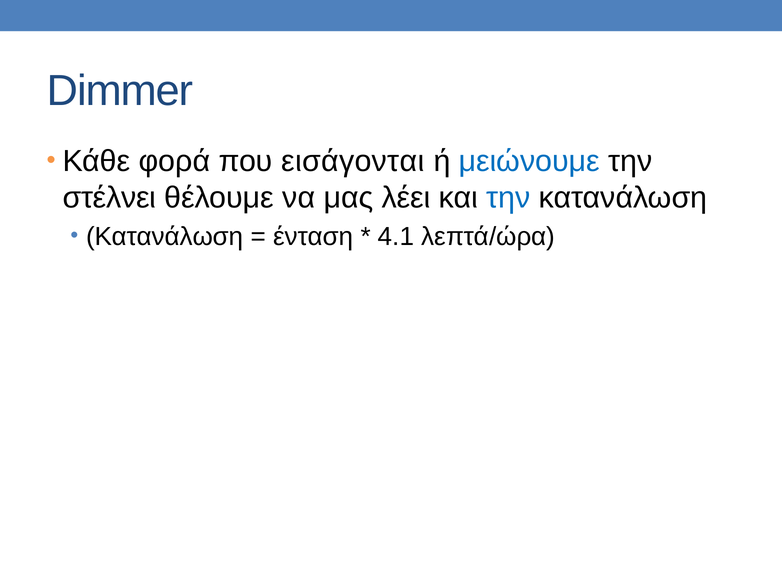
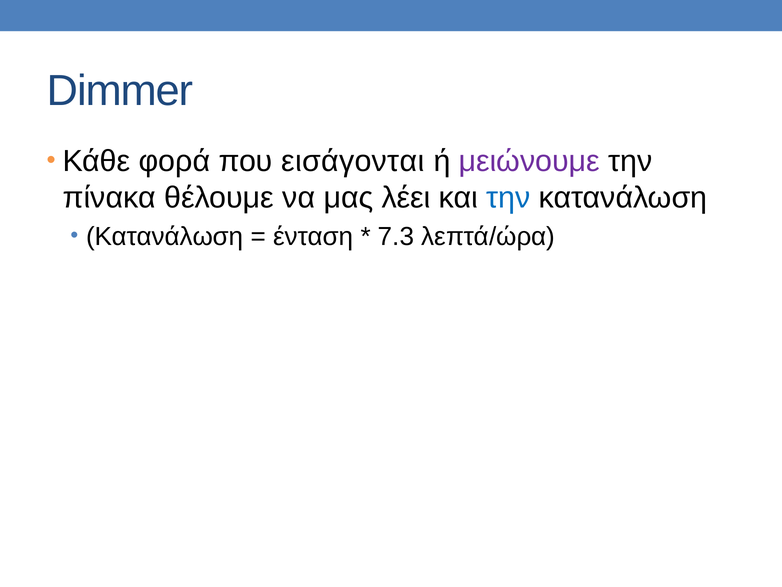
μειώνουμε colour: blue -> purple
στέλνει: στέλνει -> πίνακα
4.1: 4.1 -> 7.3
